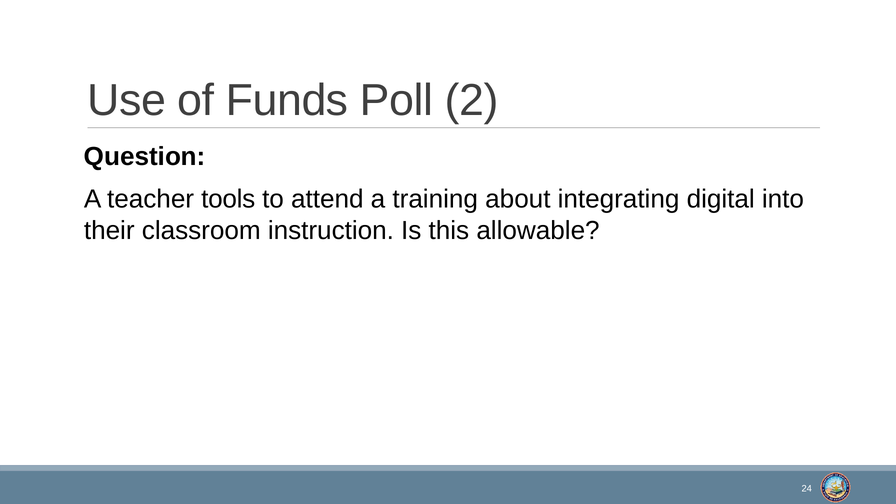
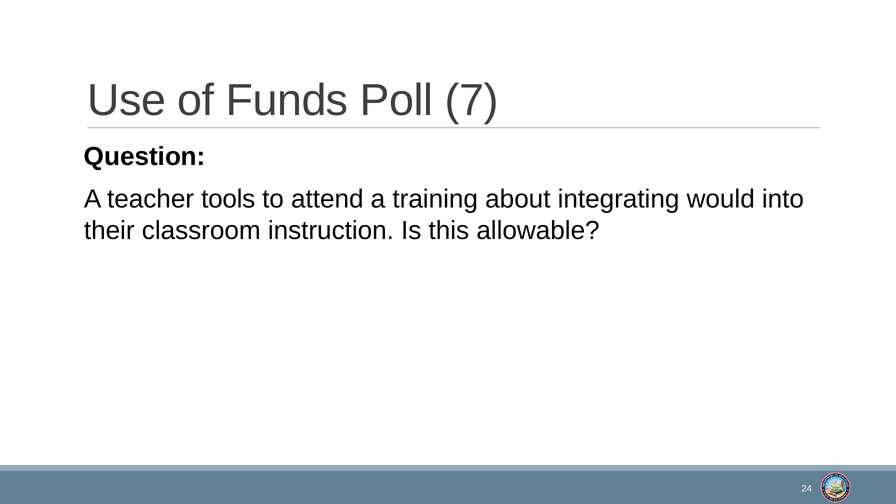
2: 2 -> 7
digital: digital -> would
